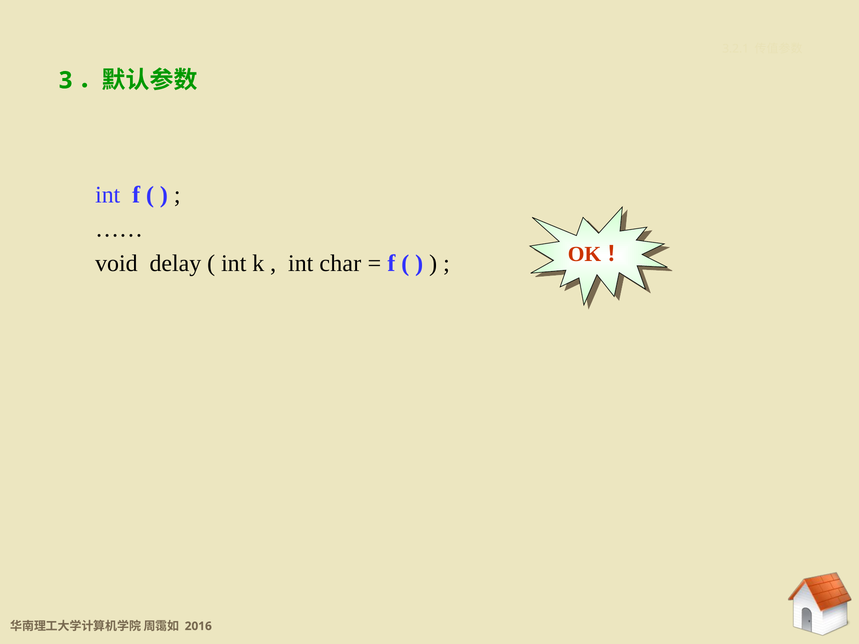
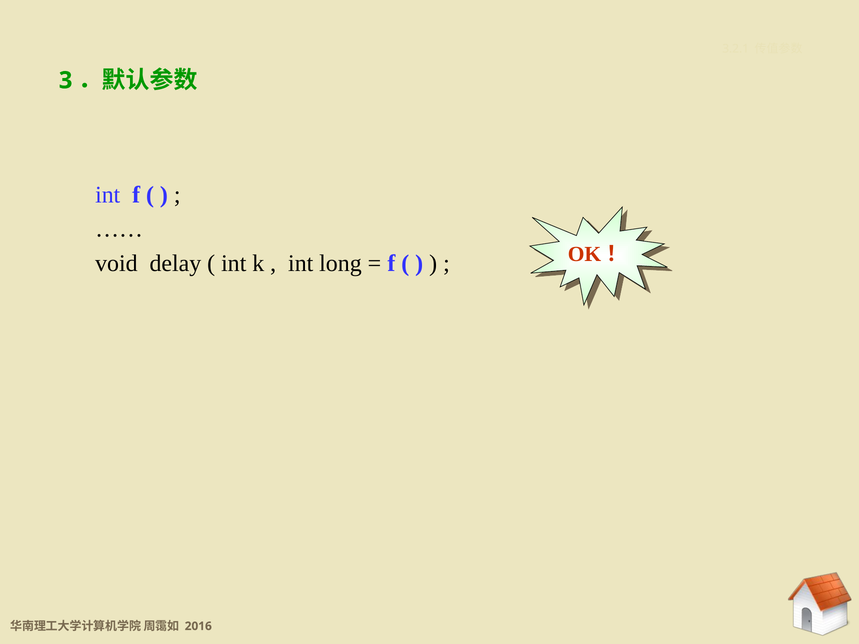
char: char -> long
